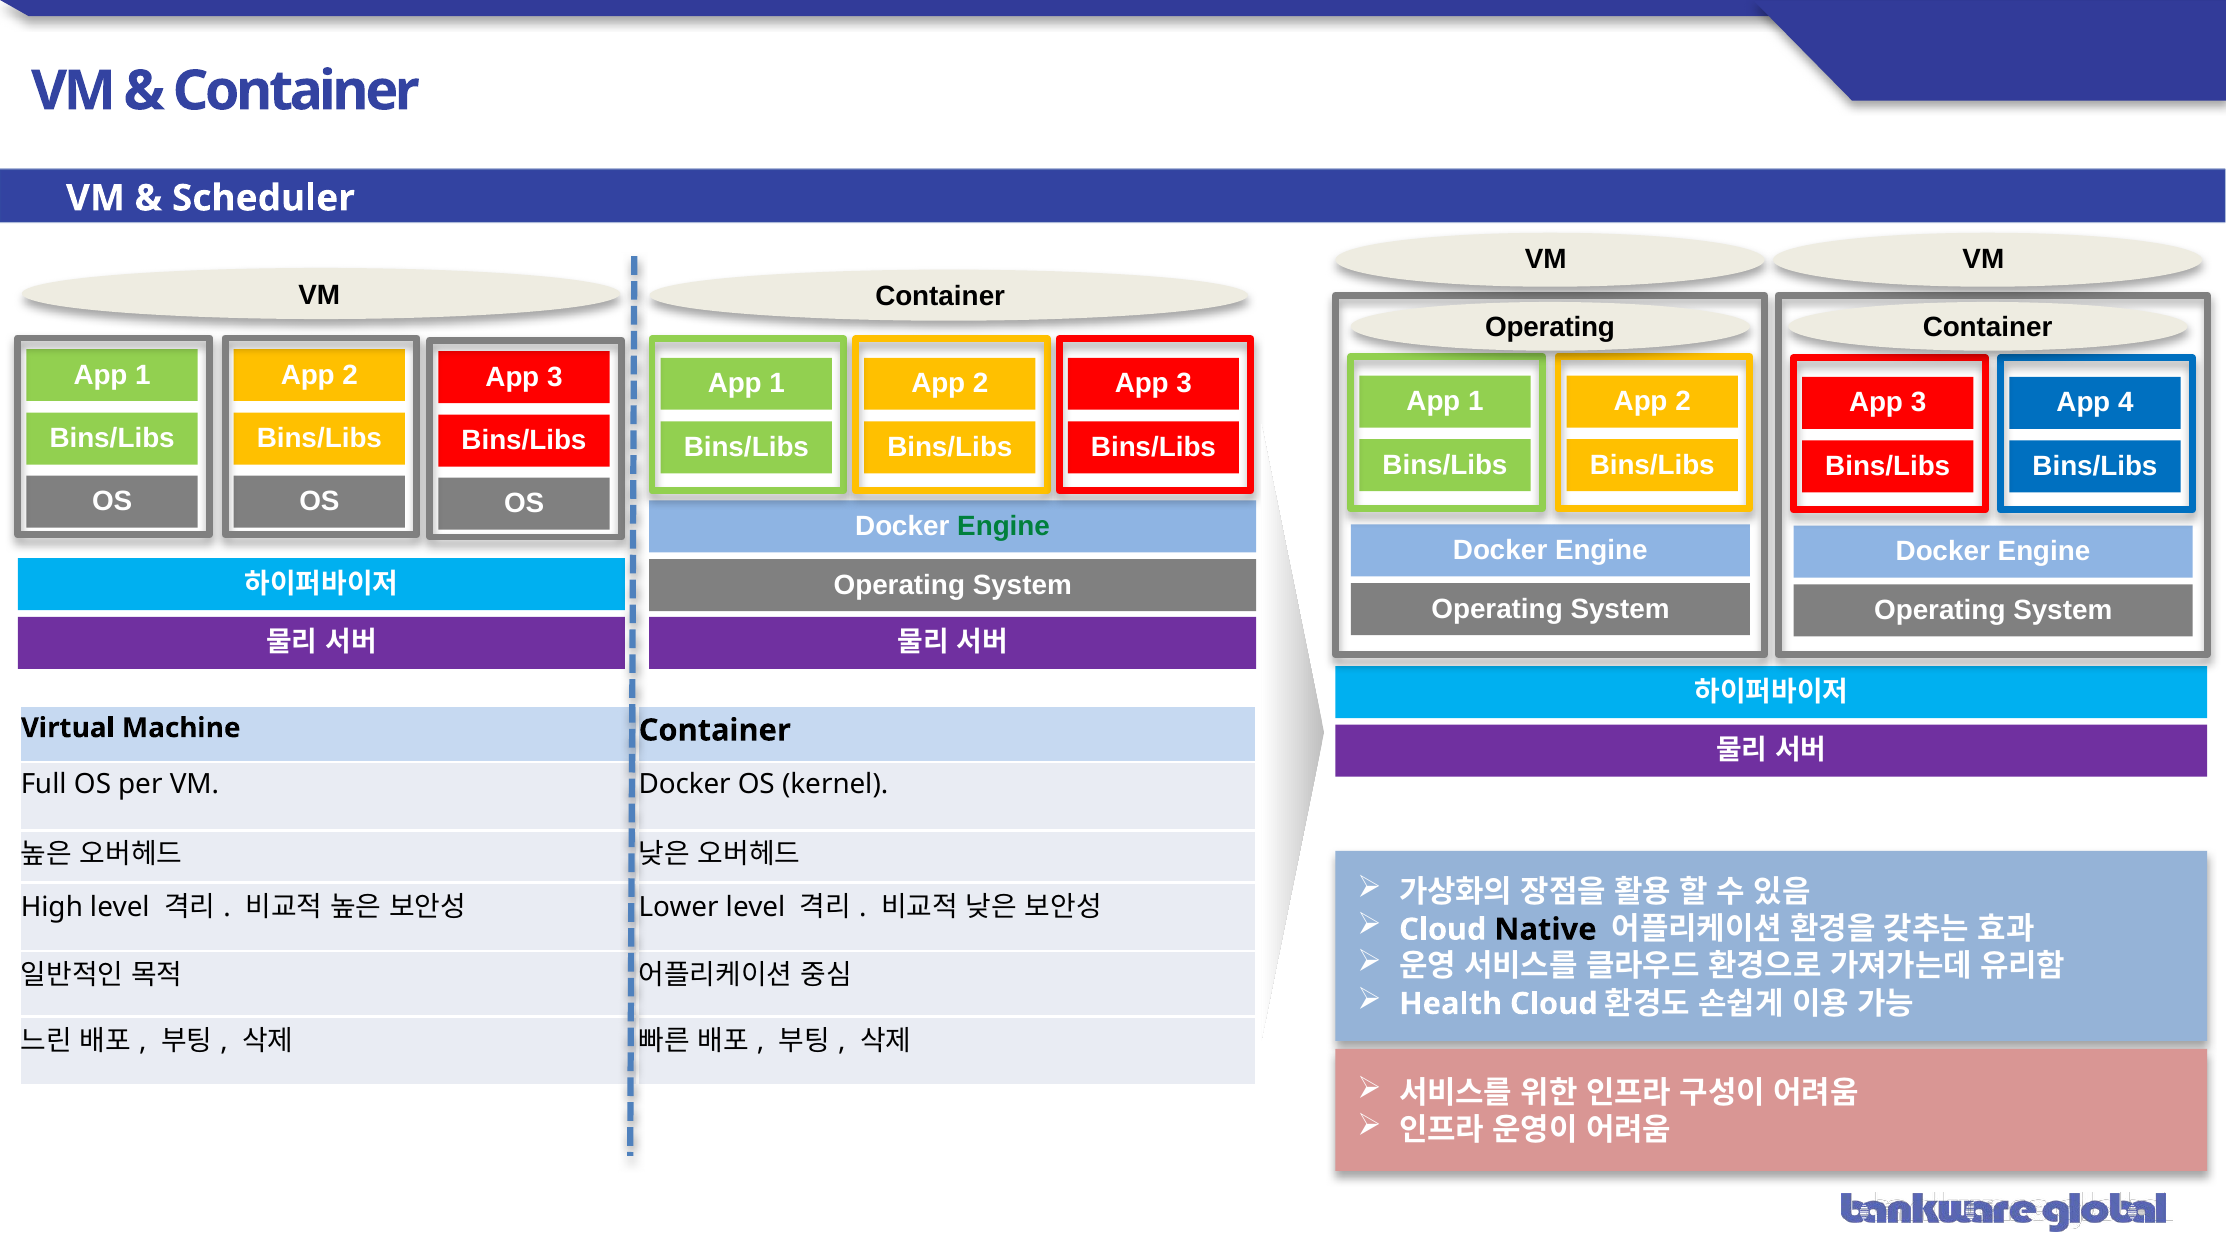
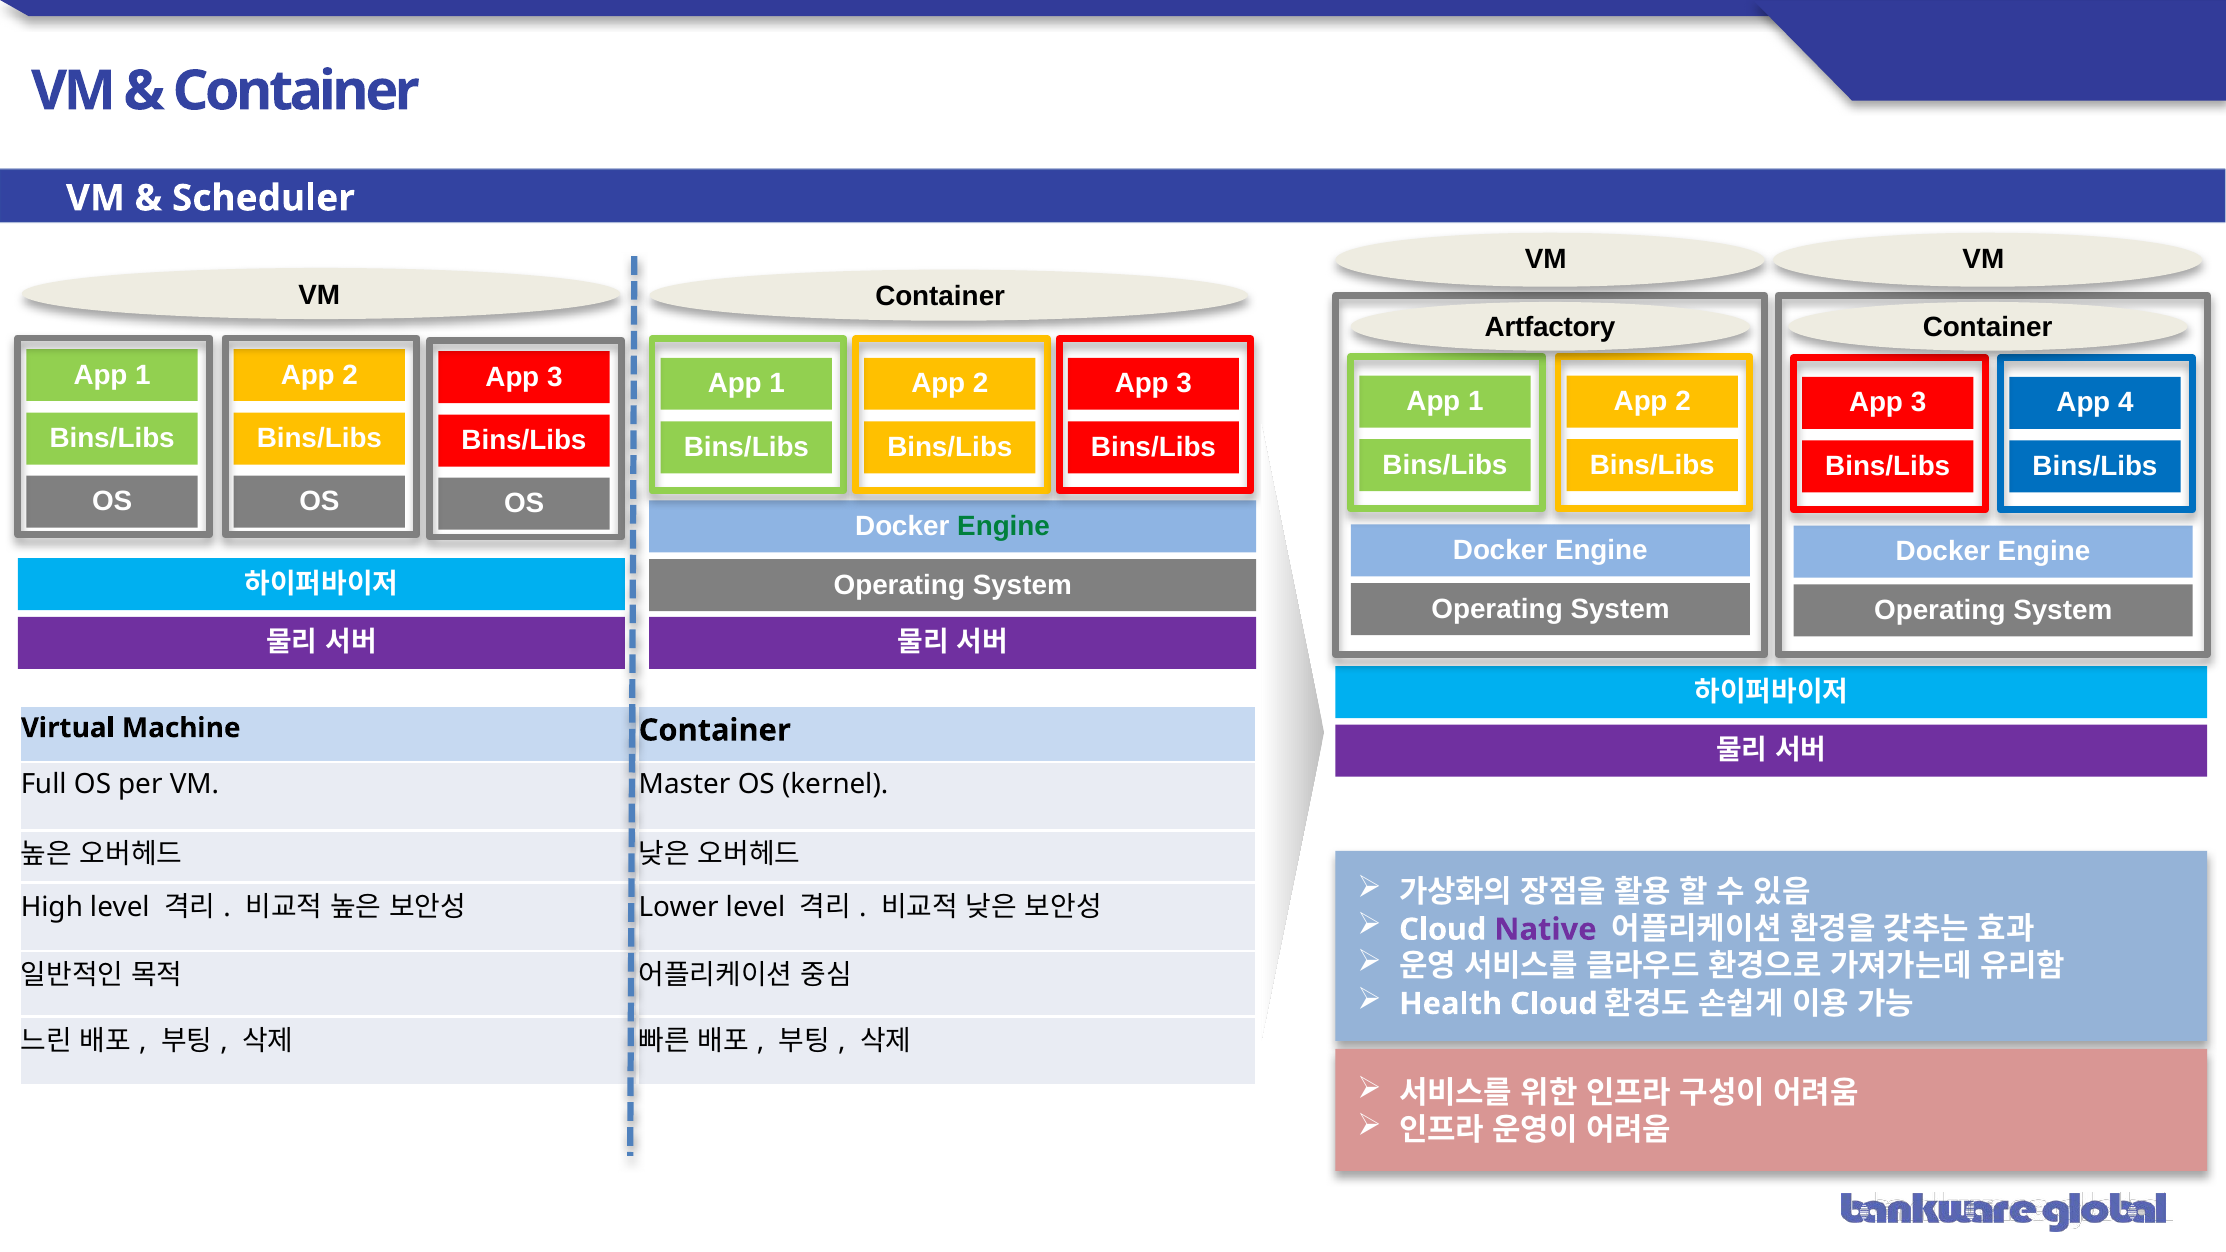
Operating at (1550, 327): Operating -> Artfactory
VM Docker: Docker -> Master
Native colour: black -> purple
